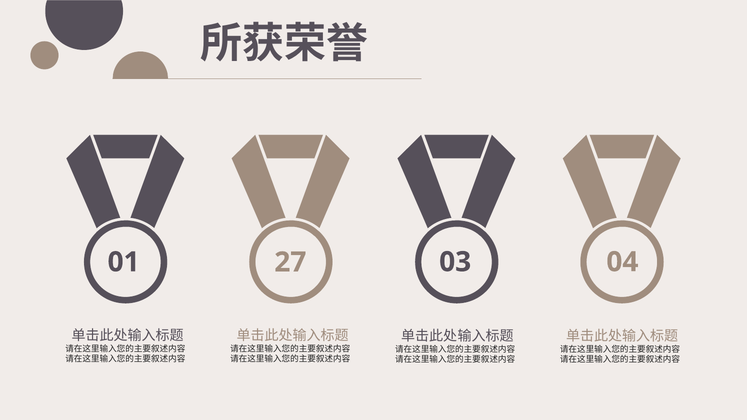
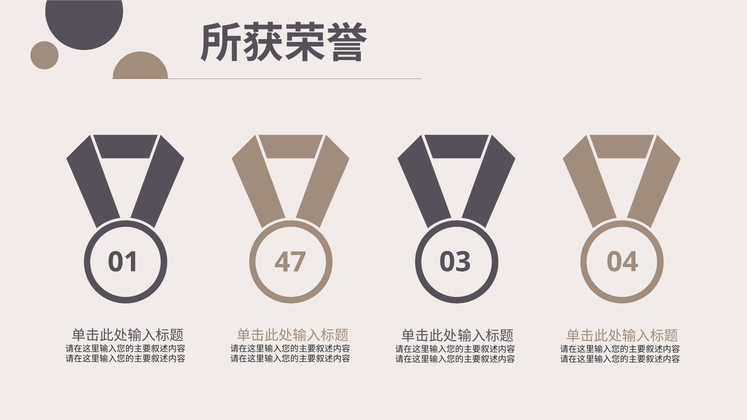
27: 27 -> 47
